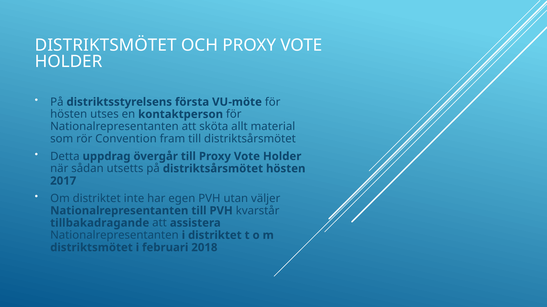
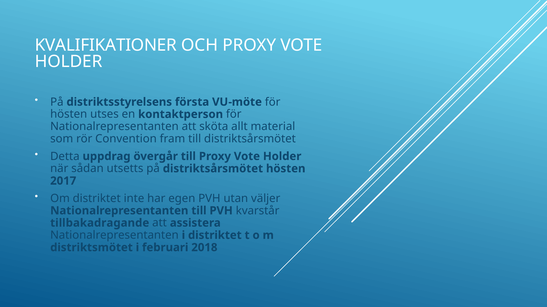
DISTRIKTSMÖTET at (106, 45): DISTRIKTSMÖTET -> KVALIFIKATIONER
